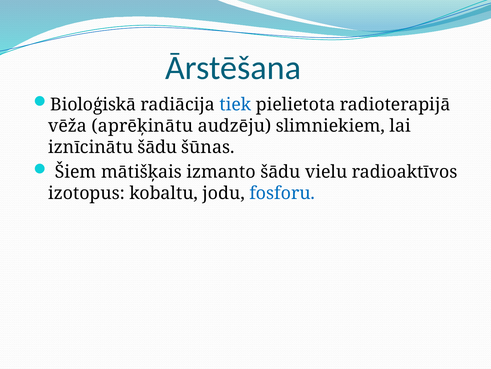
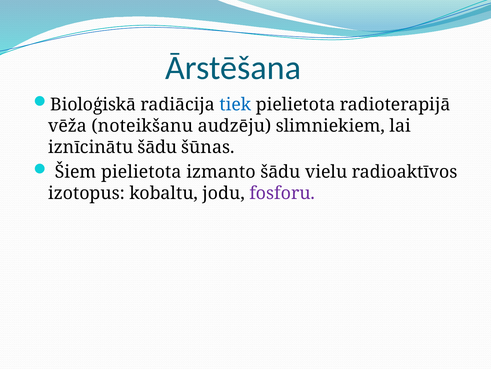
aprēķinātu: aprēķinātu -> noteikšanu
Šiem mātišķais: mātišķais -> pielietota
fosforu colour: blue -> purple
